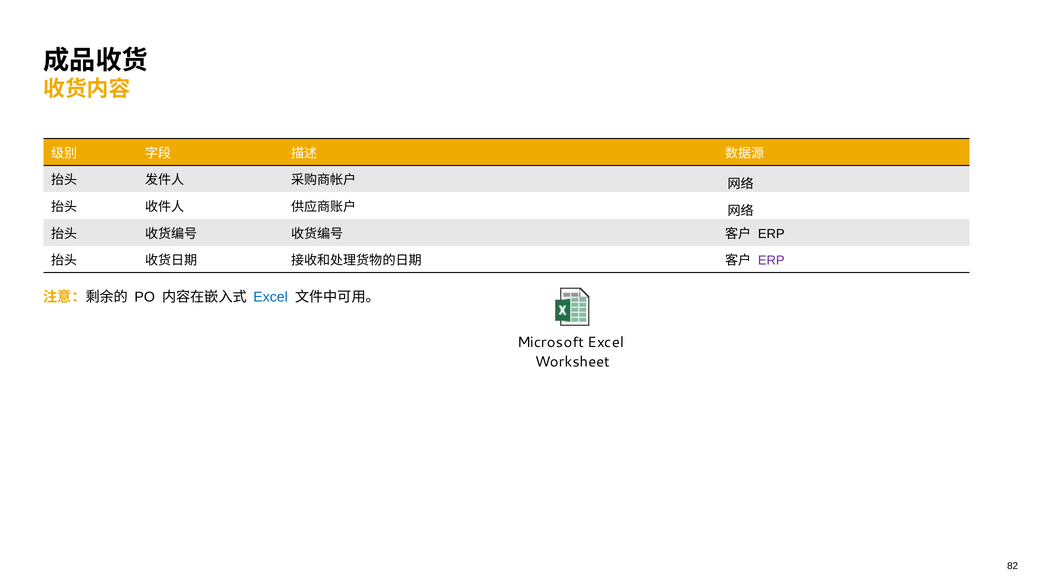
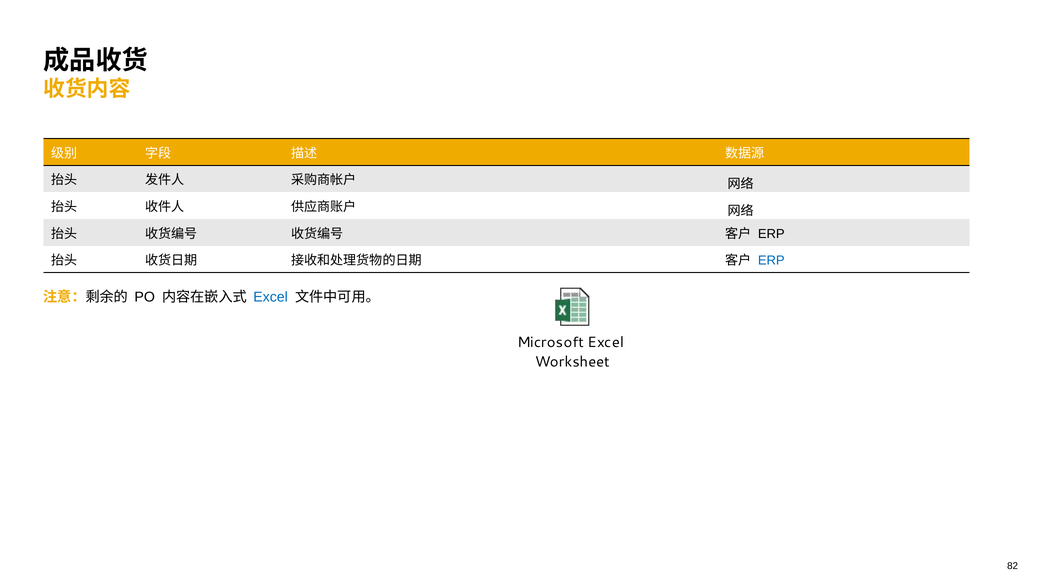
ERP at (771, 261) colour: purple -> blue
